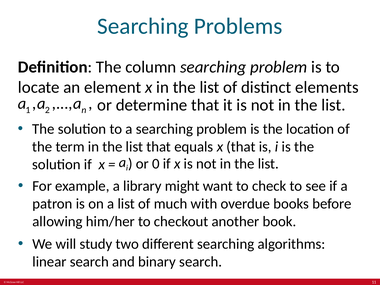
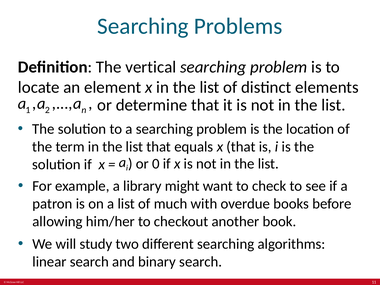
column: column -> vertical
